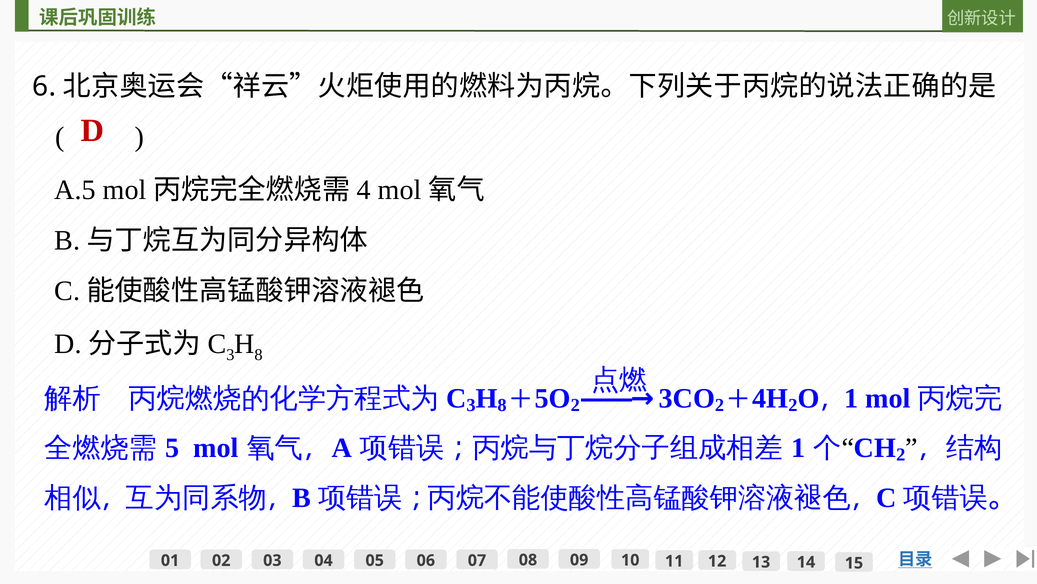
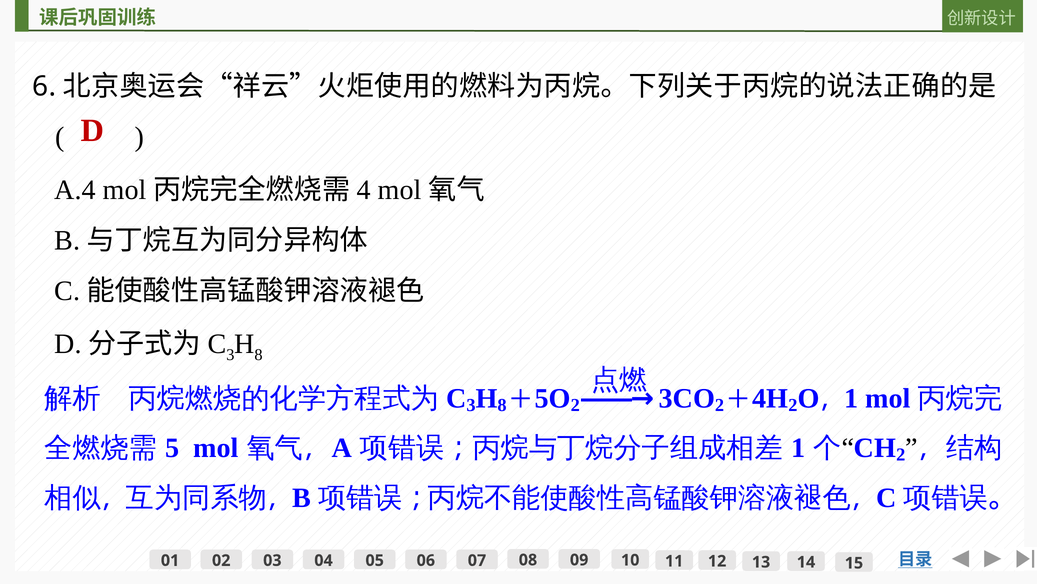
A.5: A.5 -> A.4
